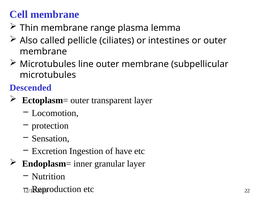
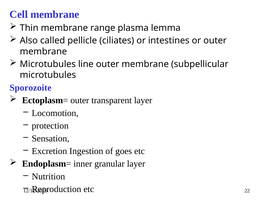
Descended: Descended -> Sporozoite
have: have -> goes
